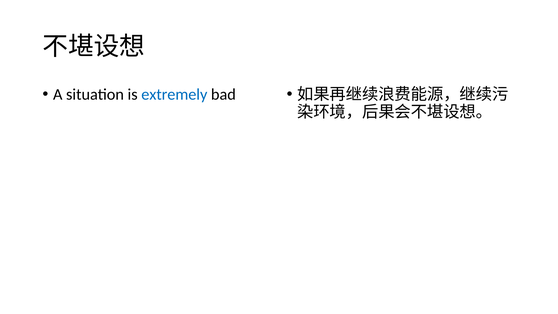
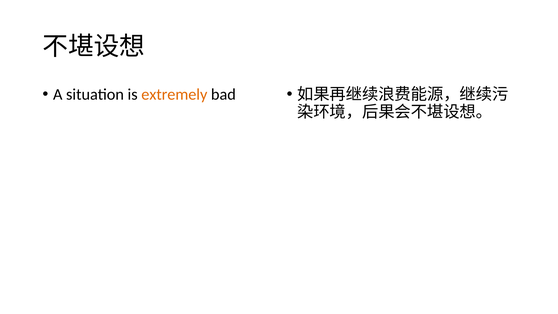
extremely colour: blue -> orange
